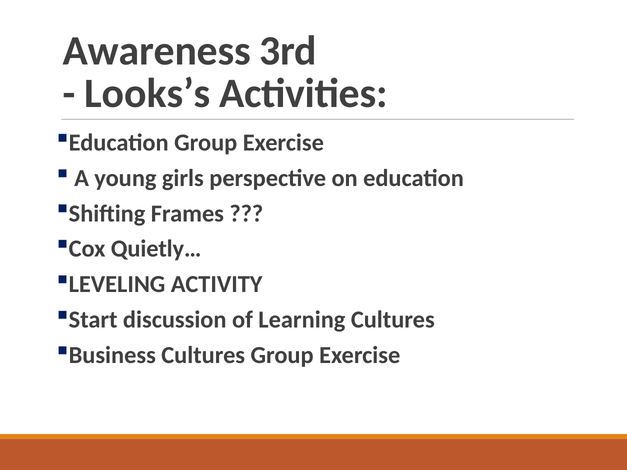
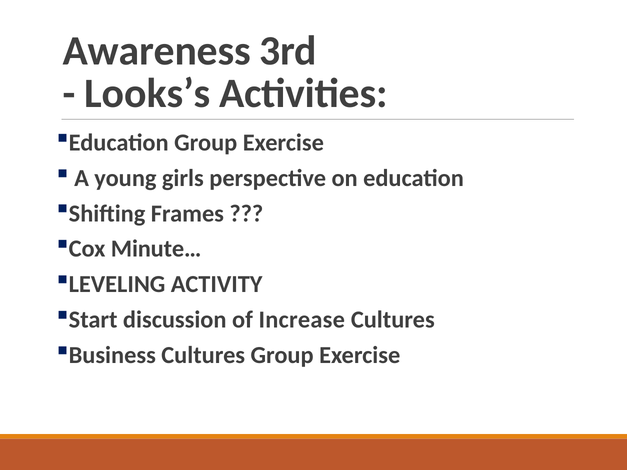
Quietly…: Quietly… -> Minute…
Learning: Learning -> Increase
